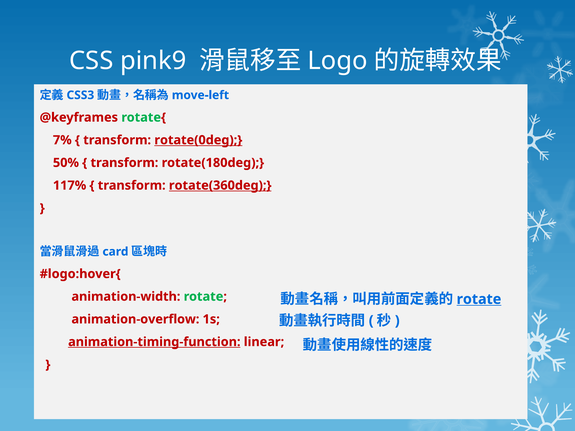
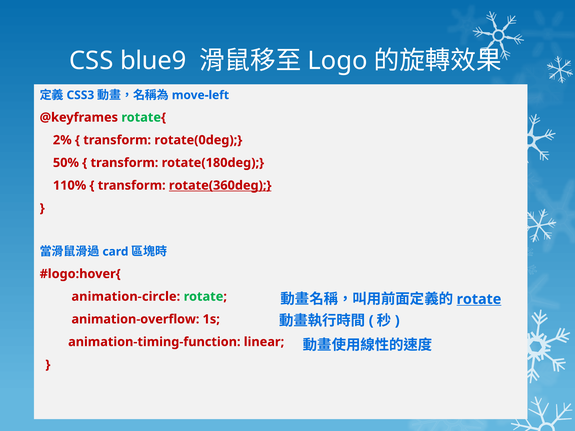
pink9: pink9 -> blue9
7%: 7% -> 2%
rotate(0deg underline: present -> none
117%: 117% -> 110%
animation-width: animation-width -> animation-circle
animation-timing-function underline: present -> none
